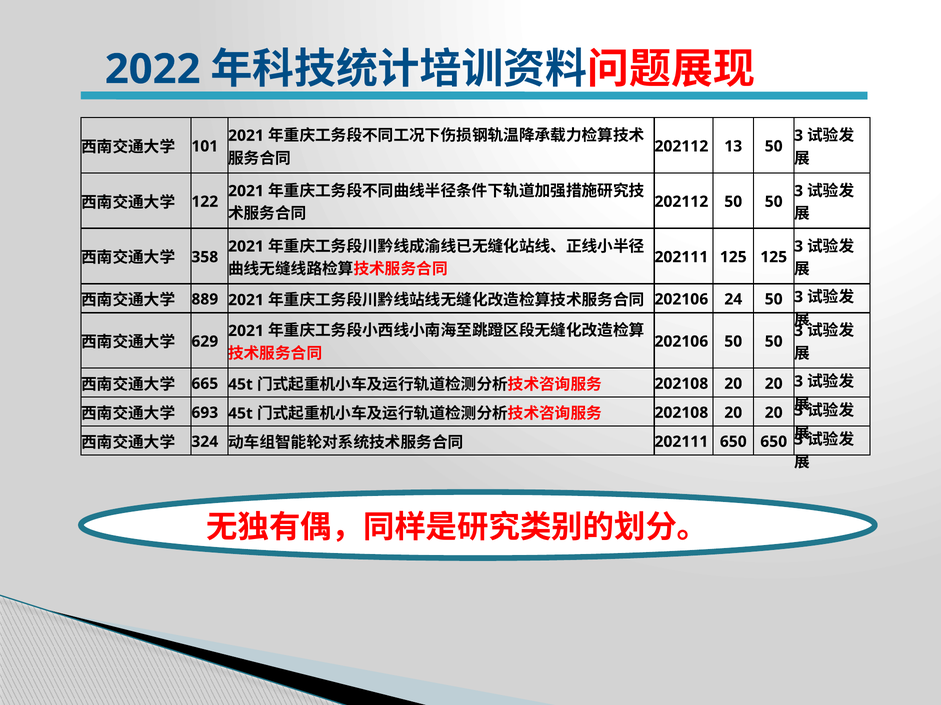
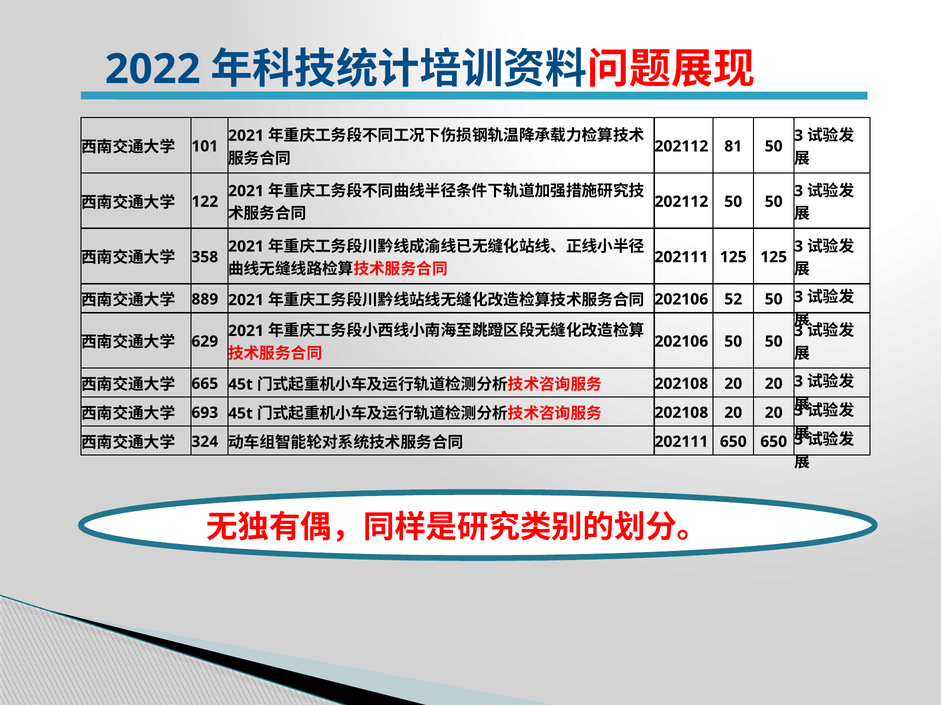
13: 13 -> 81
24: 24 -> 52
